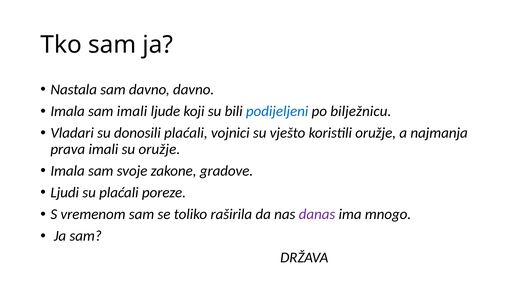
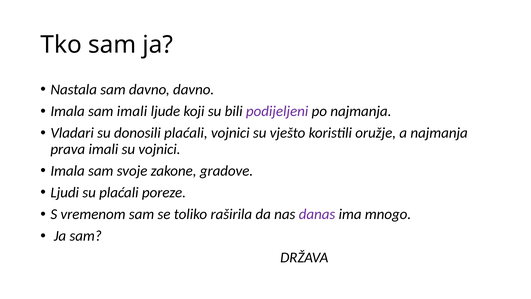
podijeljeni colour: blue -> purple
po bilježnicu: bilježnicu -> najmanja
su oružje: oružje -> vojnici
